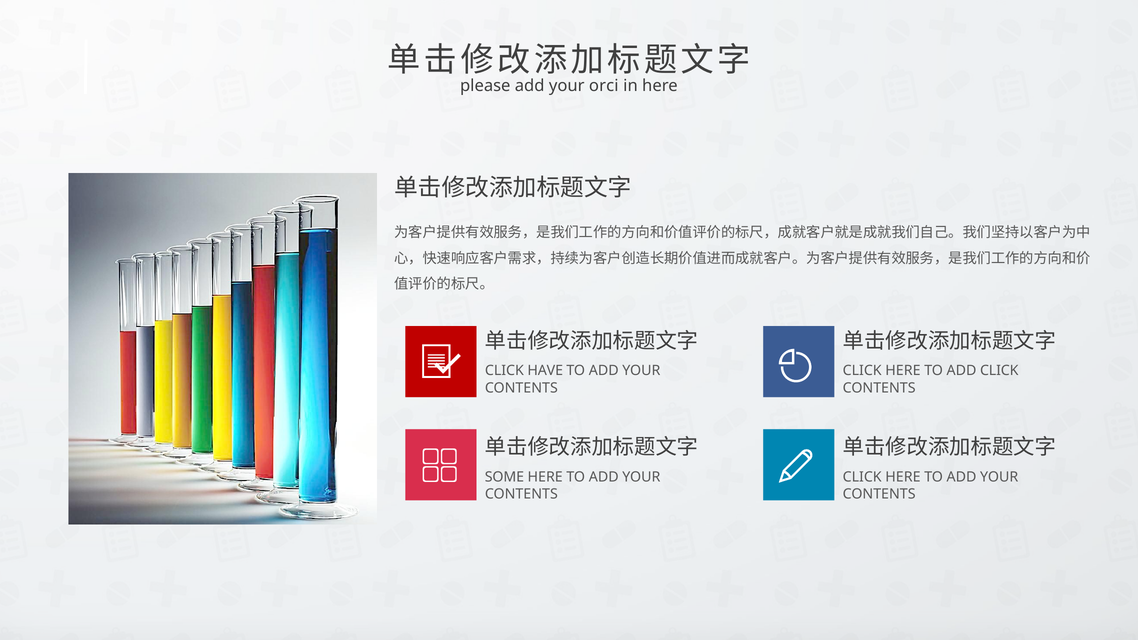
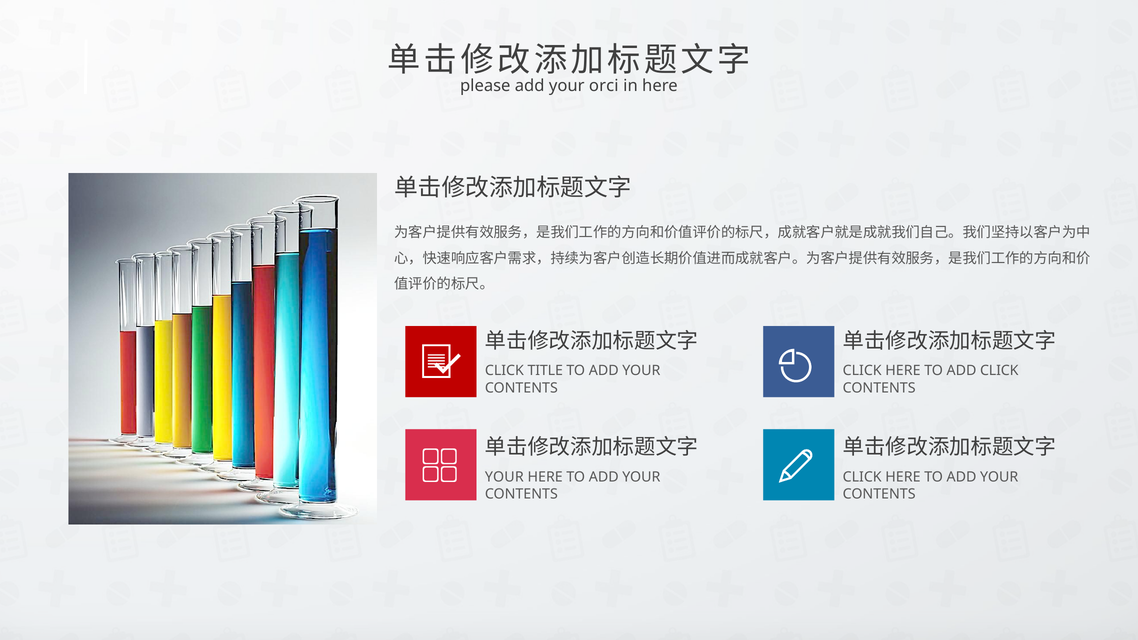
HAVE: HAVE -> TITLE
SOME at (504, 477): SOME -> YOUR
